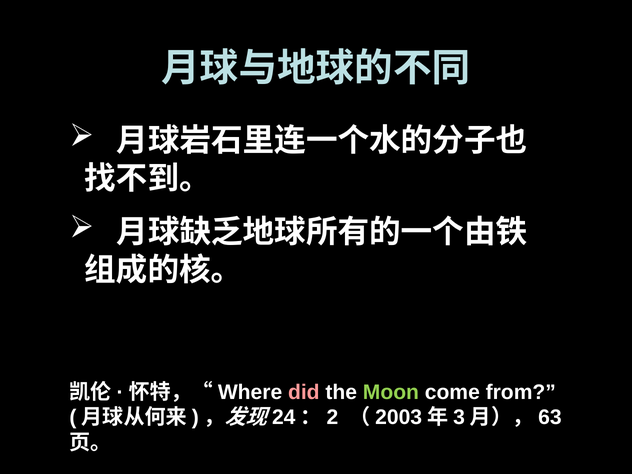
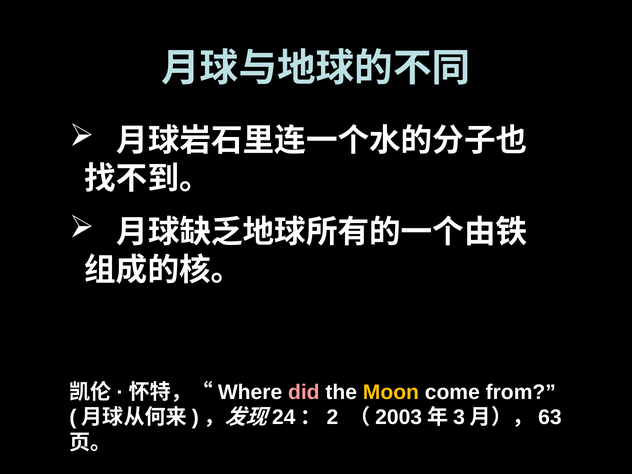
Moon colour: light green -> yellow
